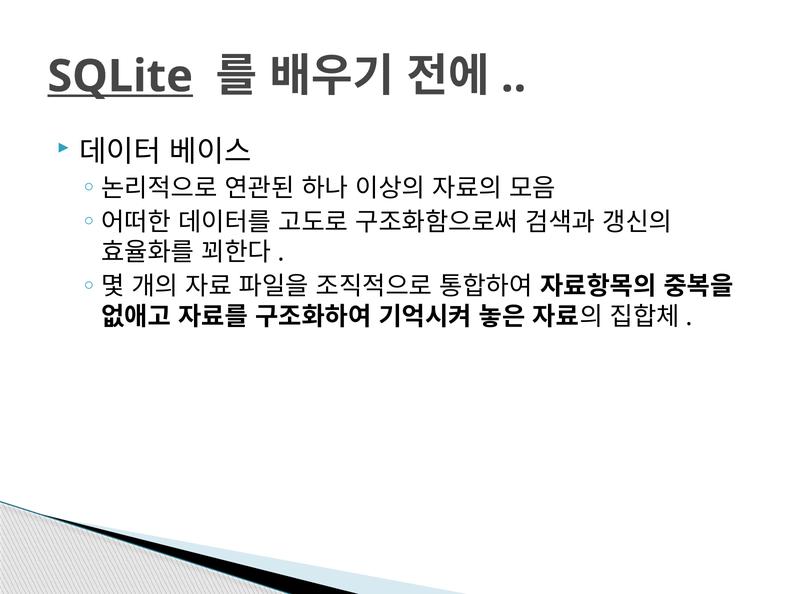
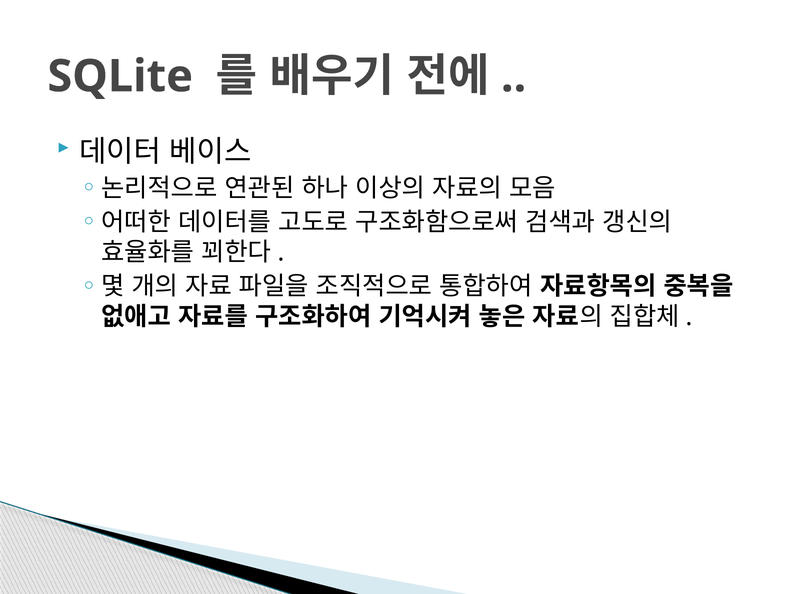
SQLite underline: present -> none
